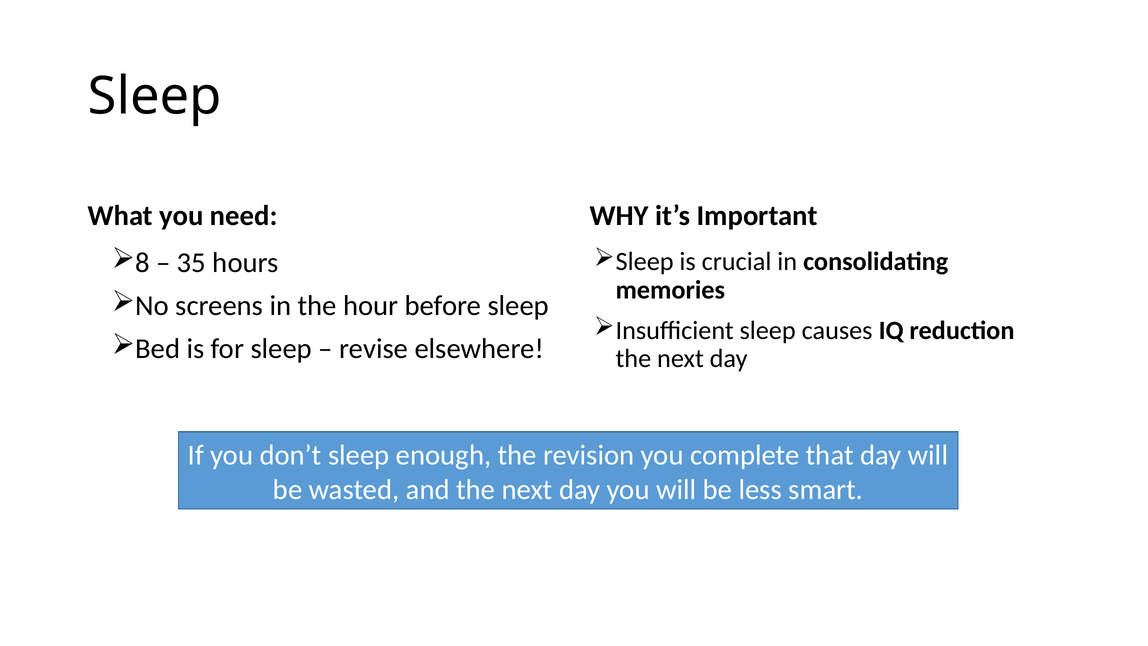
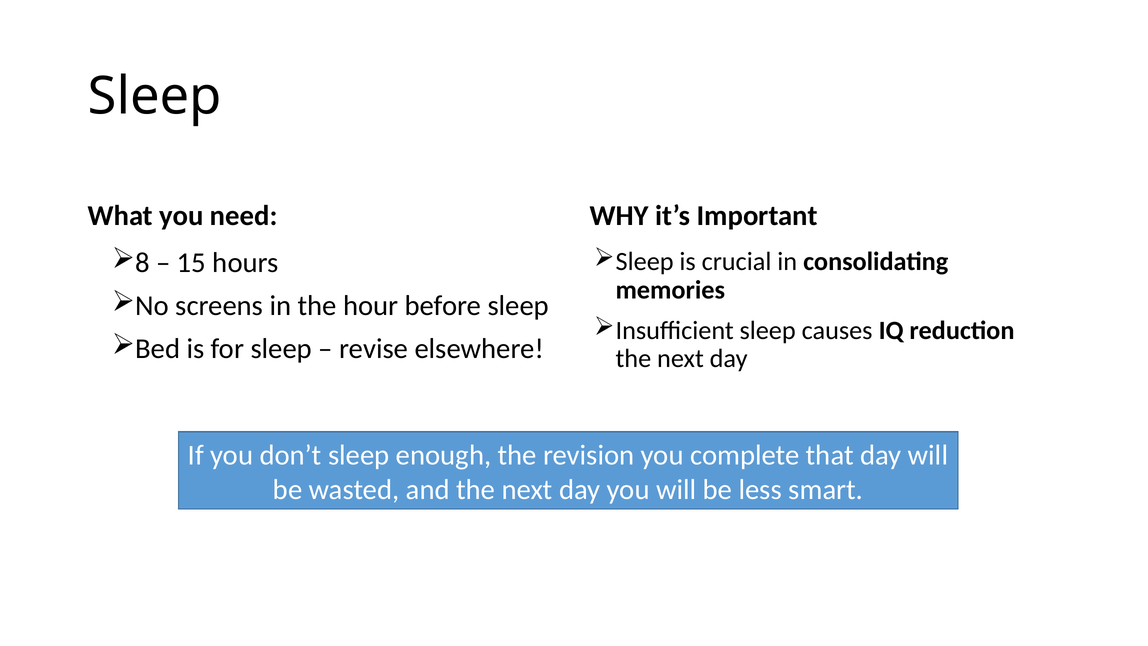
35: 35 -> 15
